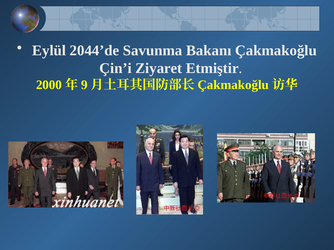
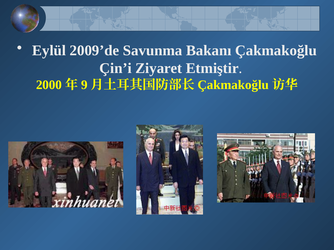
2044’de: 2044’de -> 2009’de
